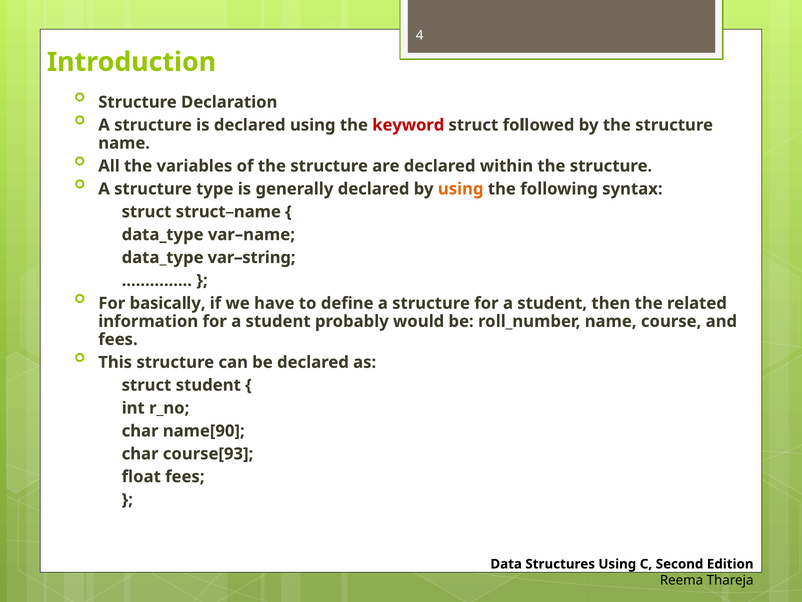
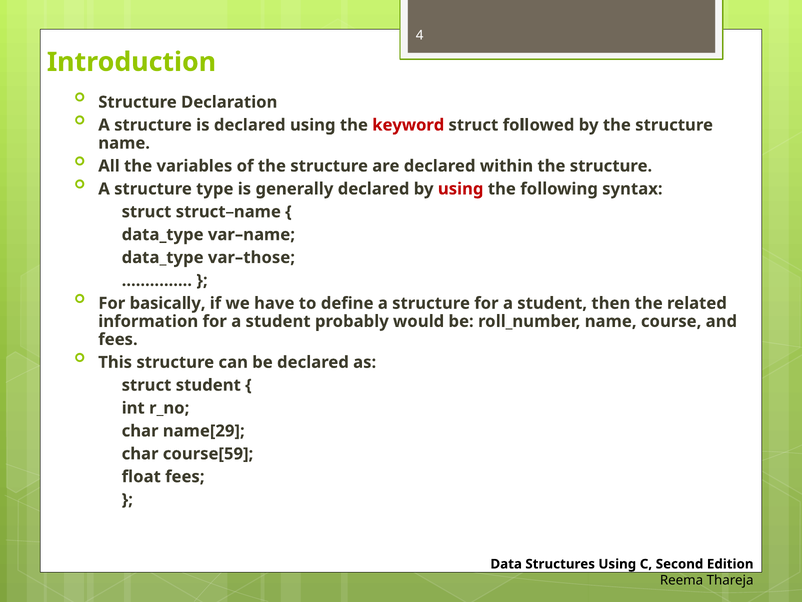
using at (461, 189) colour: orange -> red
var–string: var–string -> var–those
name[90: name[90 -> name[29
course[93: course[93 -> course[59
